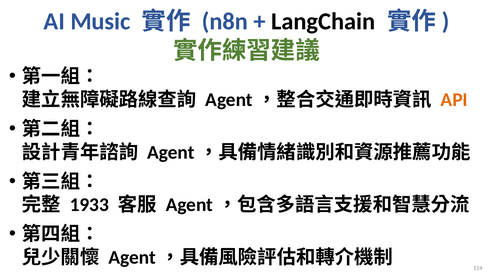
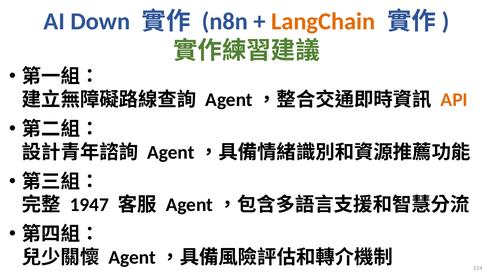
Music: Music -> Down
LangChain colour: black -> orange
1933: 1933 -> 1947
